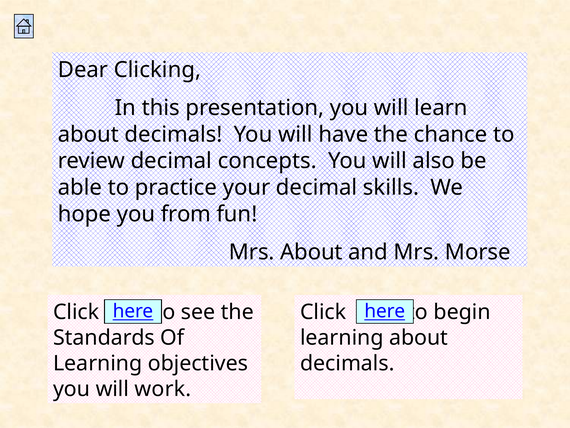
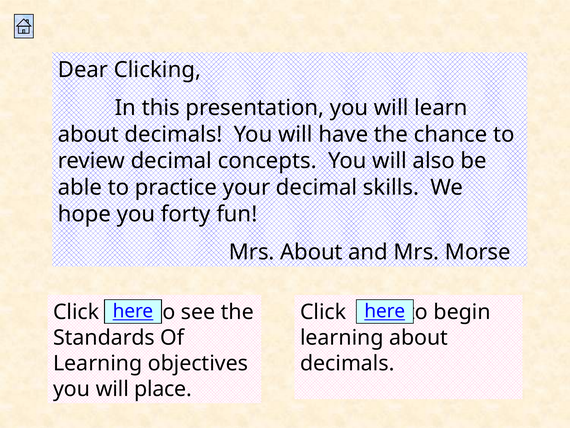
from: from -> forty
work: work -> place
